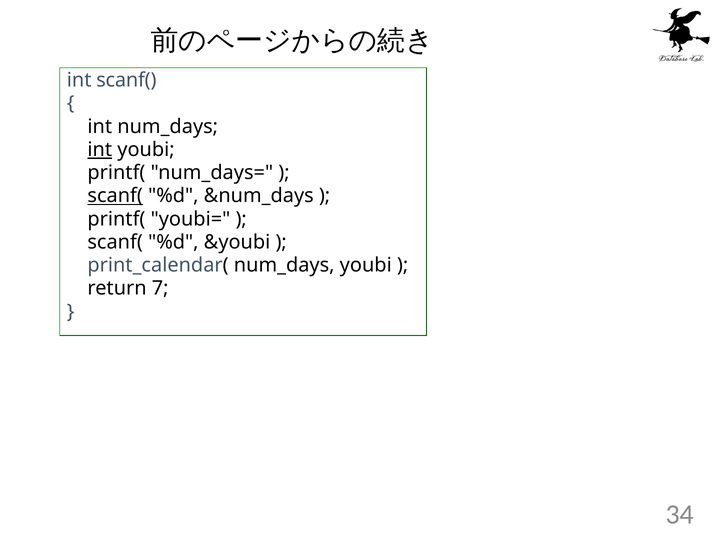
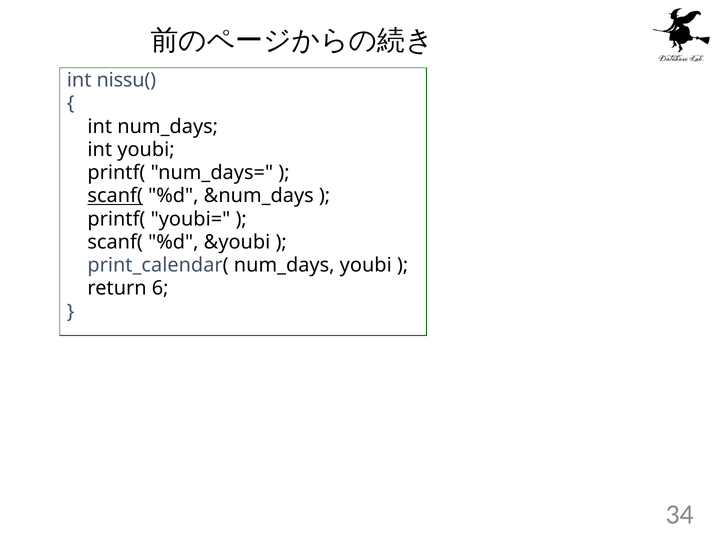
int scanf(: scanf( -> nissu(
int at (100, 150) underline: present -> none
7: 7 -> 6
